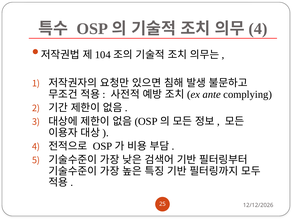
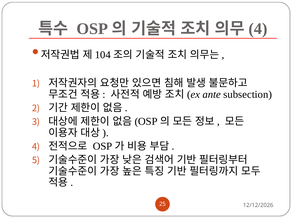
complying: complying -> subsection
